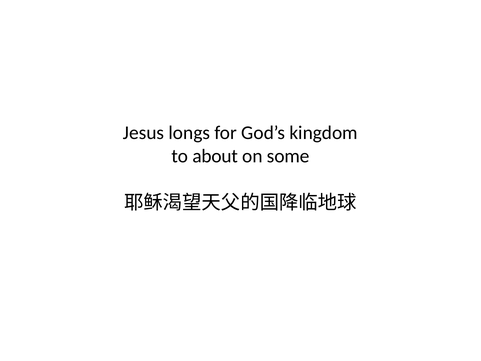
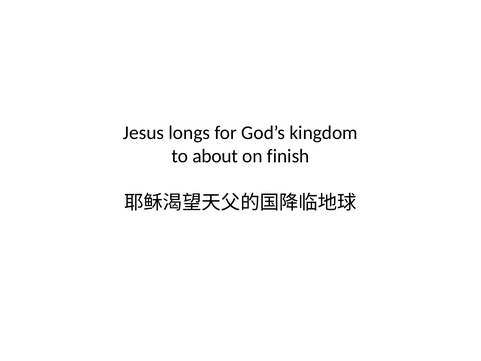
some: some -> finish
